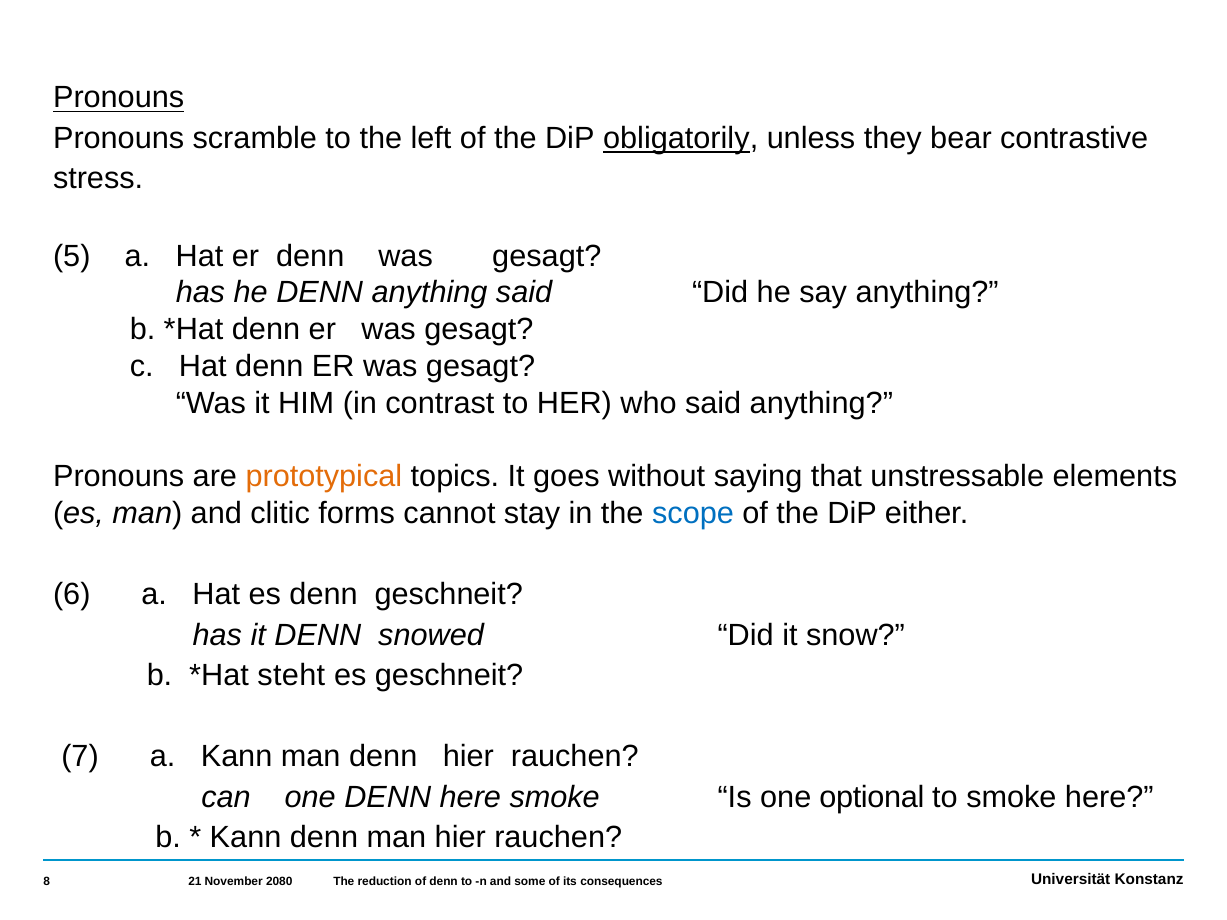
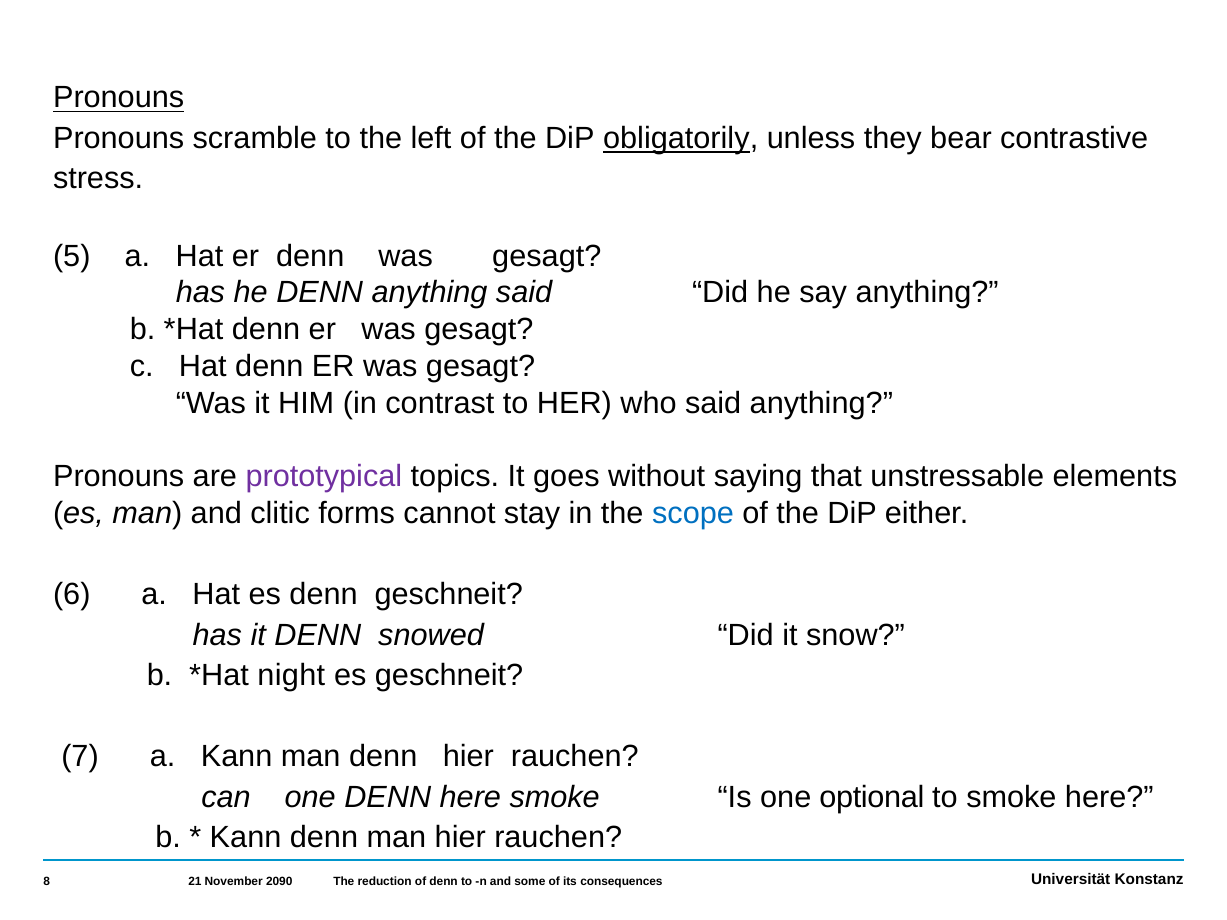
prototypical colour: orange -> purple
steht: steht -> night
2080: 2080 -> 2090
